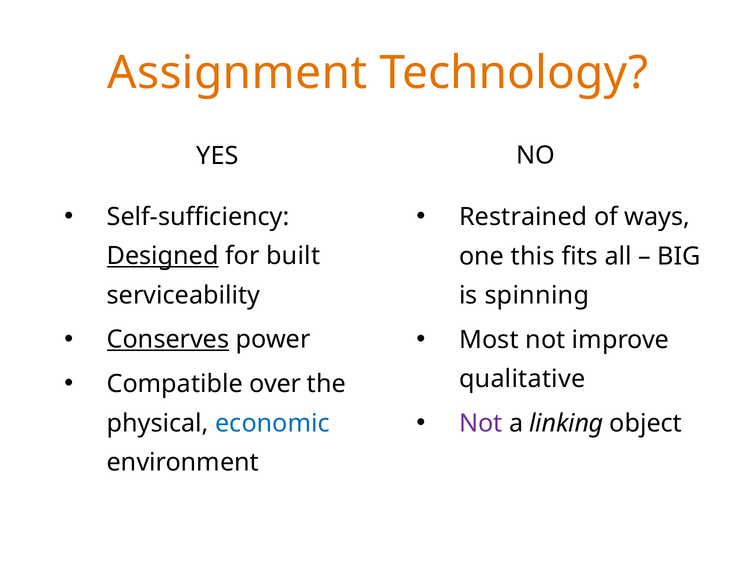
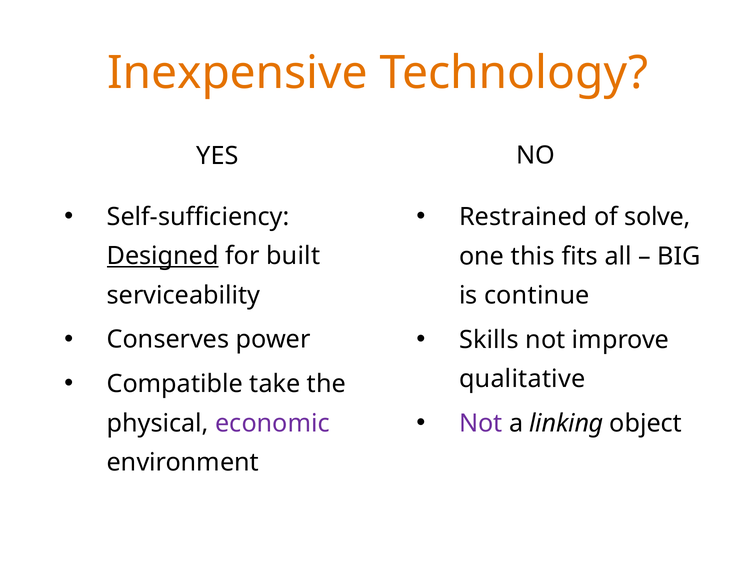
Assignment: Assignment -> Inexpensive
ways: ways -> solve
spinning: spinning -> continue
Conserves underline: present -> none
Most: Most -> Skills
over: over -> take
economic colour: blue -> purple
